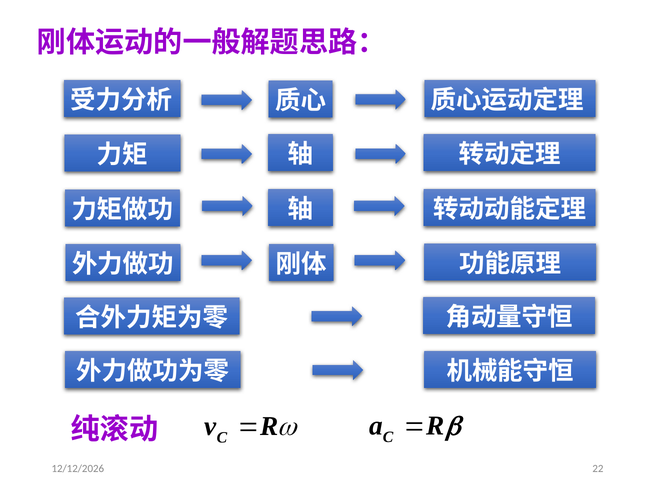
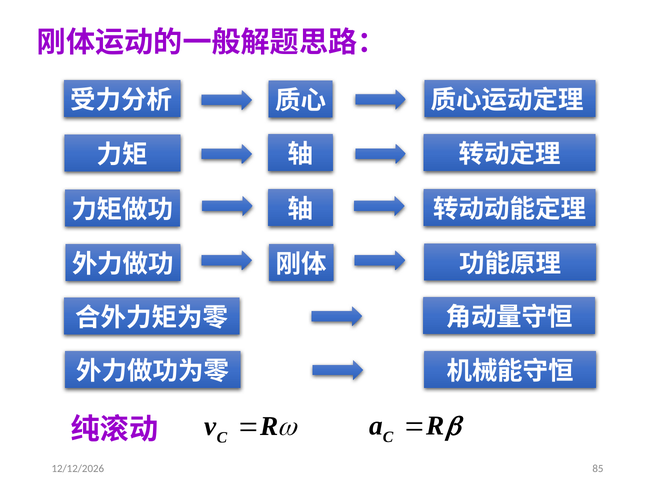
22: 22 -> 85
